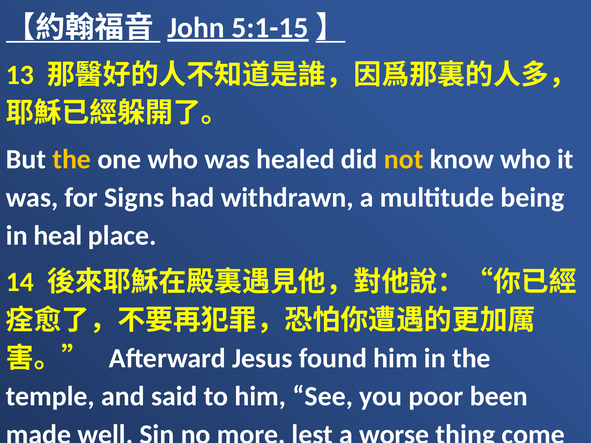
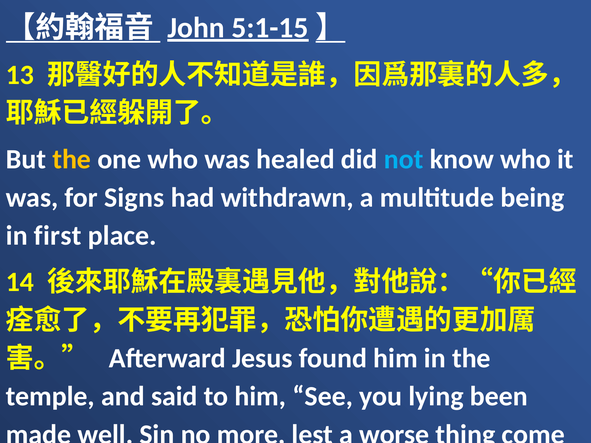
not colour: yellow -> light blue
heal: heal -> first
poor: poor -> lying
